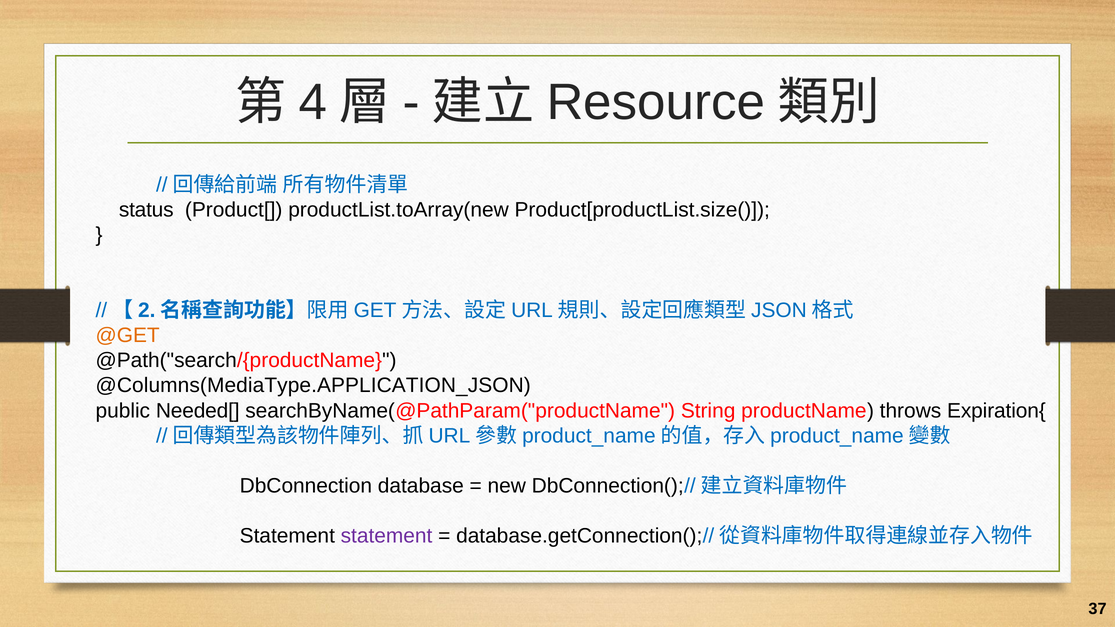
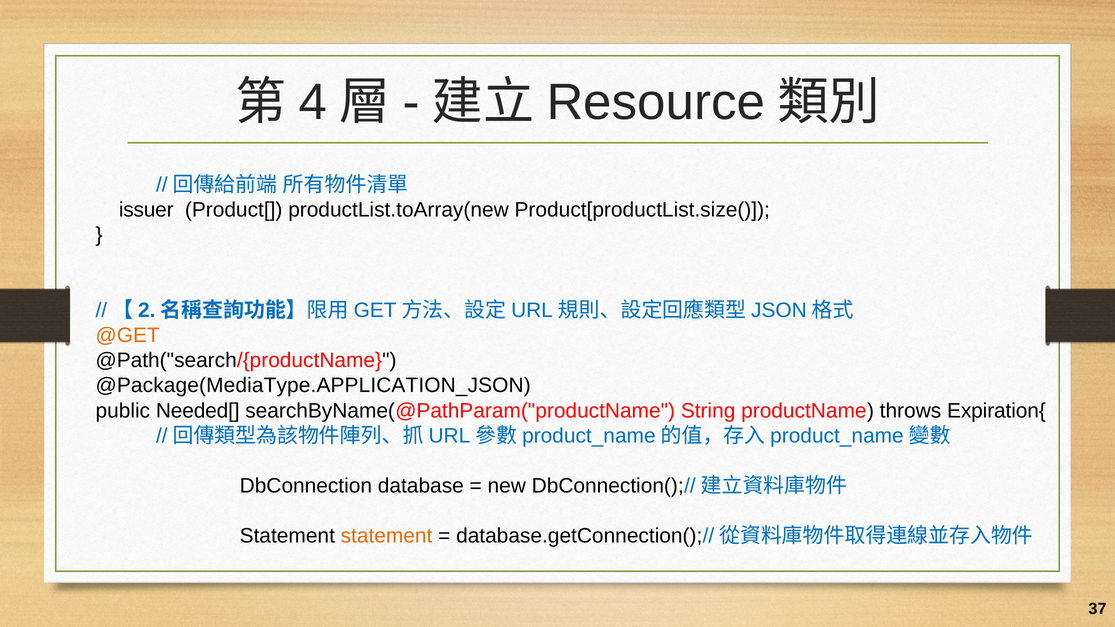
status: status -> issuer
@Columns(MediaType.APPLICATION_JSON: @Columns(MediaType.APPLICATION_JSON -> @Package(MediaType.APPLICATION_JSON
statement at (387, 536) colour: purple -> orange
